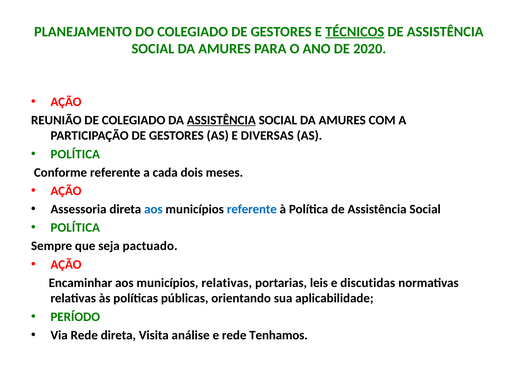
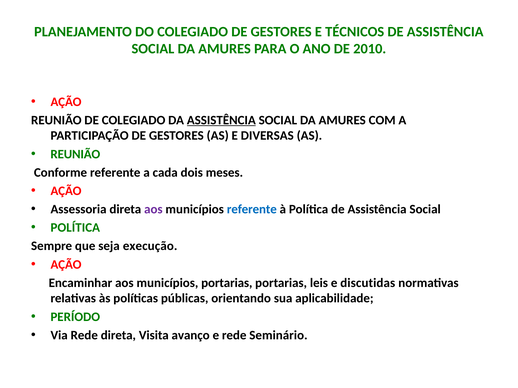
TÉCNICOS underline: present -> none
2020: 2020 -> 2010
POLÍTICA at (75, 154): POLÍTICA -> REUNIÃO
aos at (153, 210) colour: blue -> purple
pactuado: pactuado -> execução
municípios relativas: relativas -> portarias
análise: análise -> avanço
Tenhamos: Tenhamos -> Seminário
